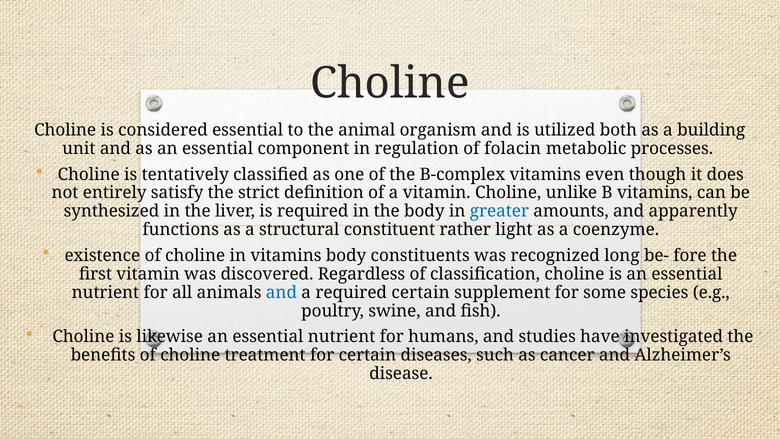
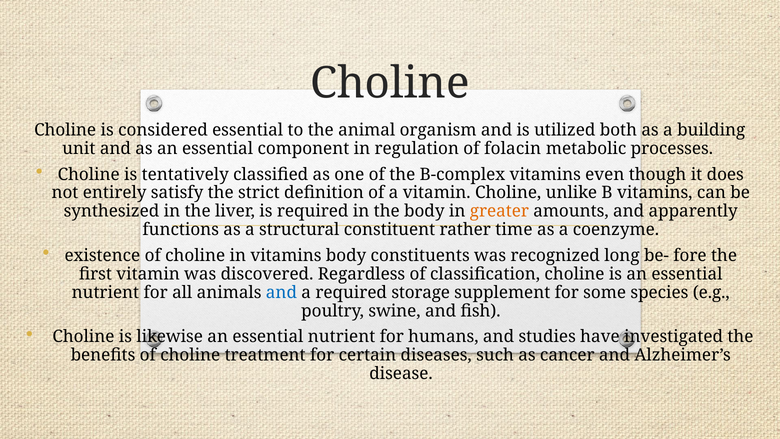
greater colour: blue -> orange
light: light -> time
required certain: certain -> storage
